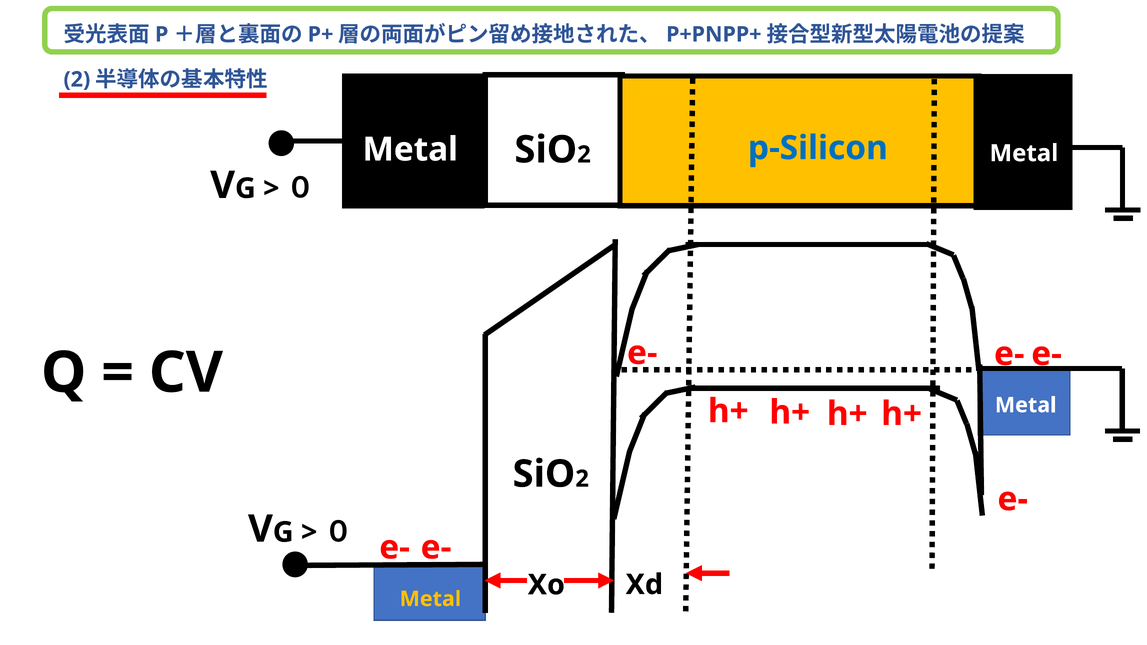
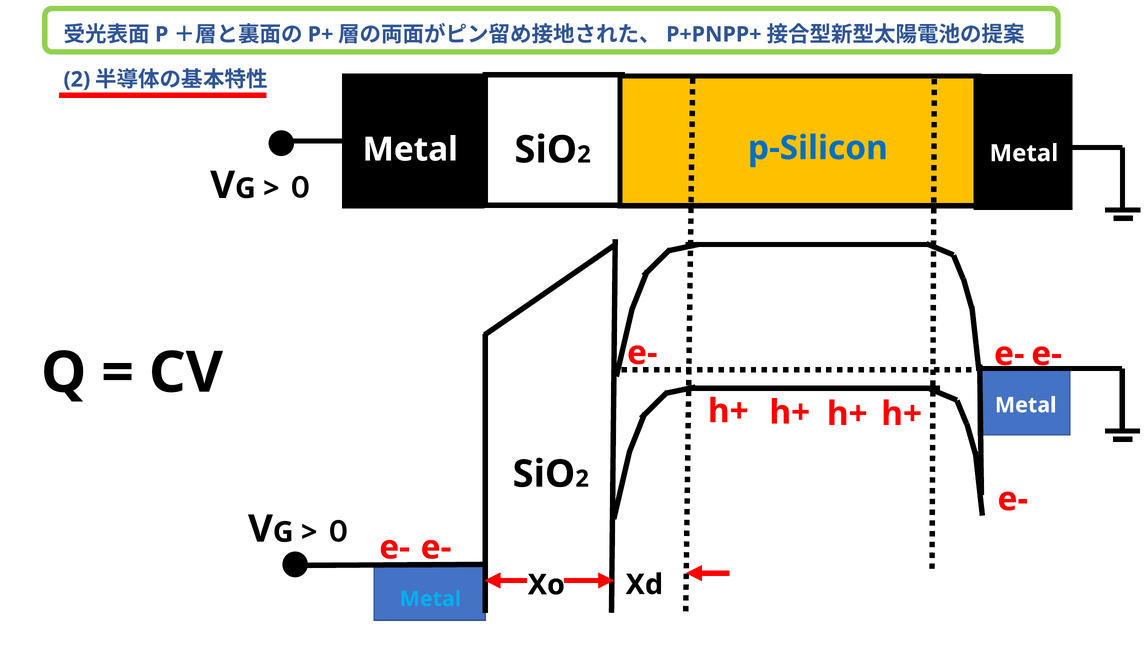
Metal at (430, 599) colour: yellow -> light blue
